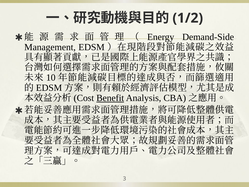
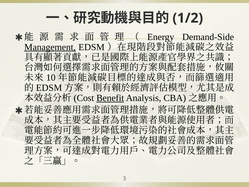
Management underline: none -> present
